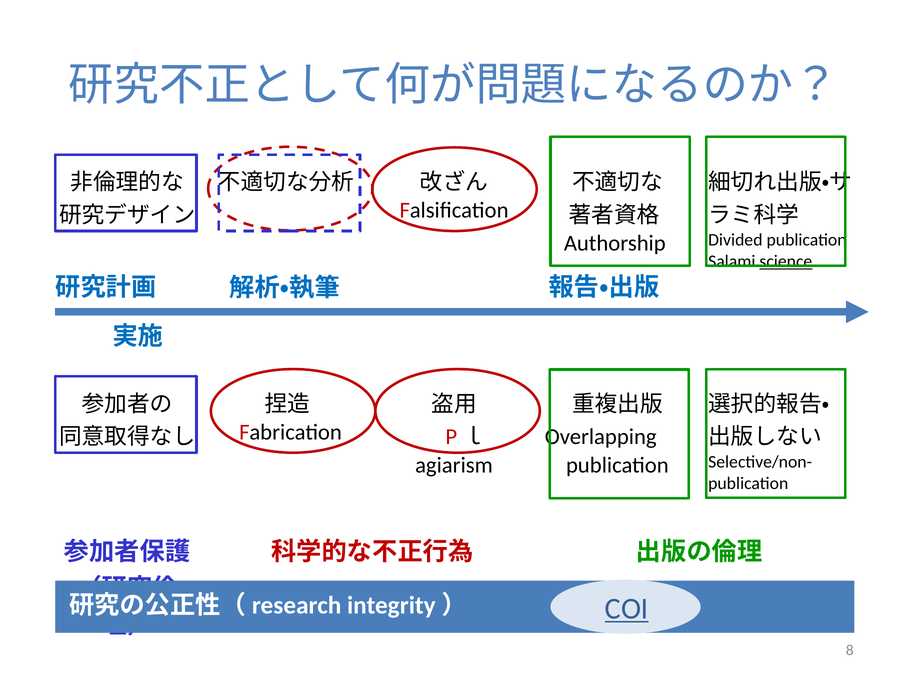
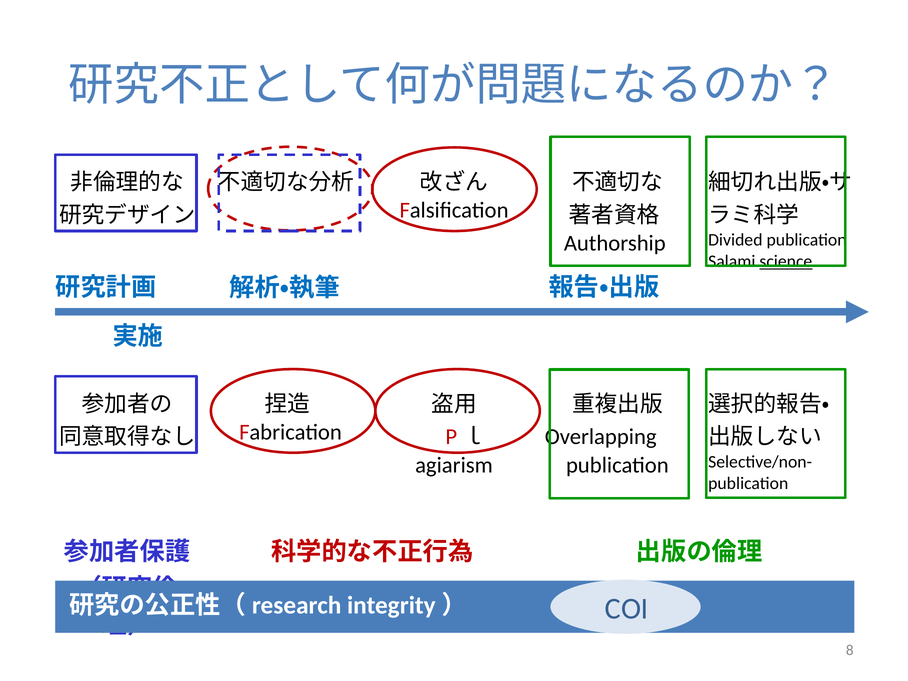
COI underline: present -> none
